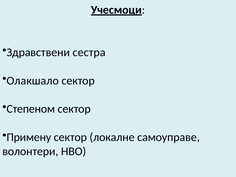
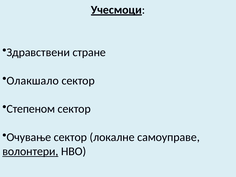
сестра: сестра -> стране
Примену: Примену -> Очување
волонтери underline: none -> present
